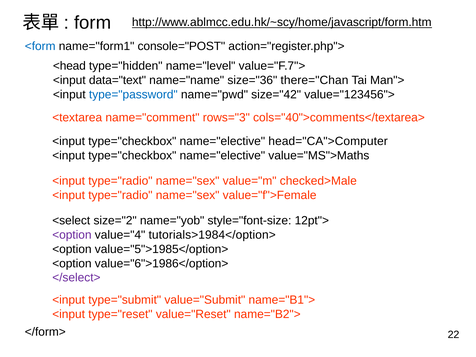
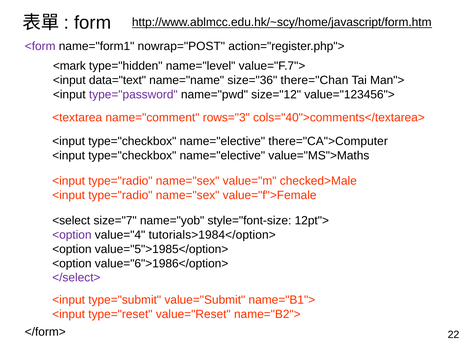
<form colour: blue -> purple
console="POST: console="POST -> nowrap="POST
<head: <head -> <mark
type="password colour: blue -> purple
size="42: size="42 -> size="12
head="CA">Computer: head="CA">Computer -> there="CA">Computer
size="2: size="2 -> size="7
